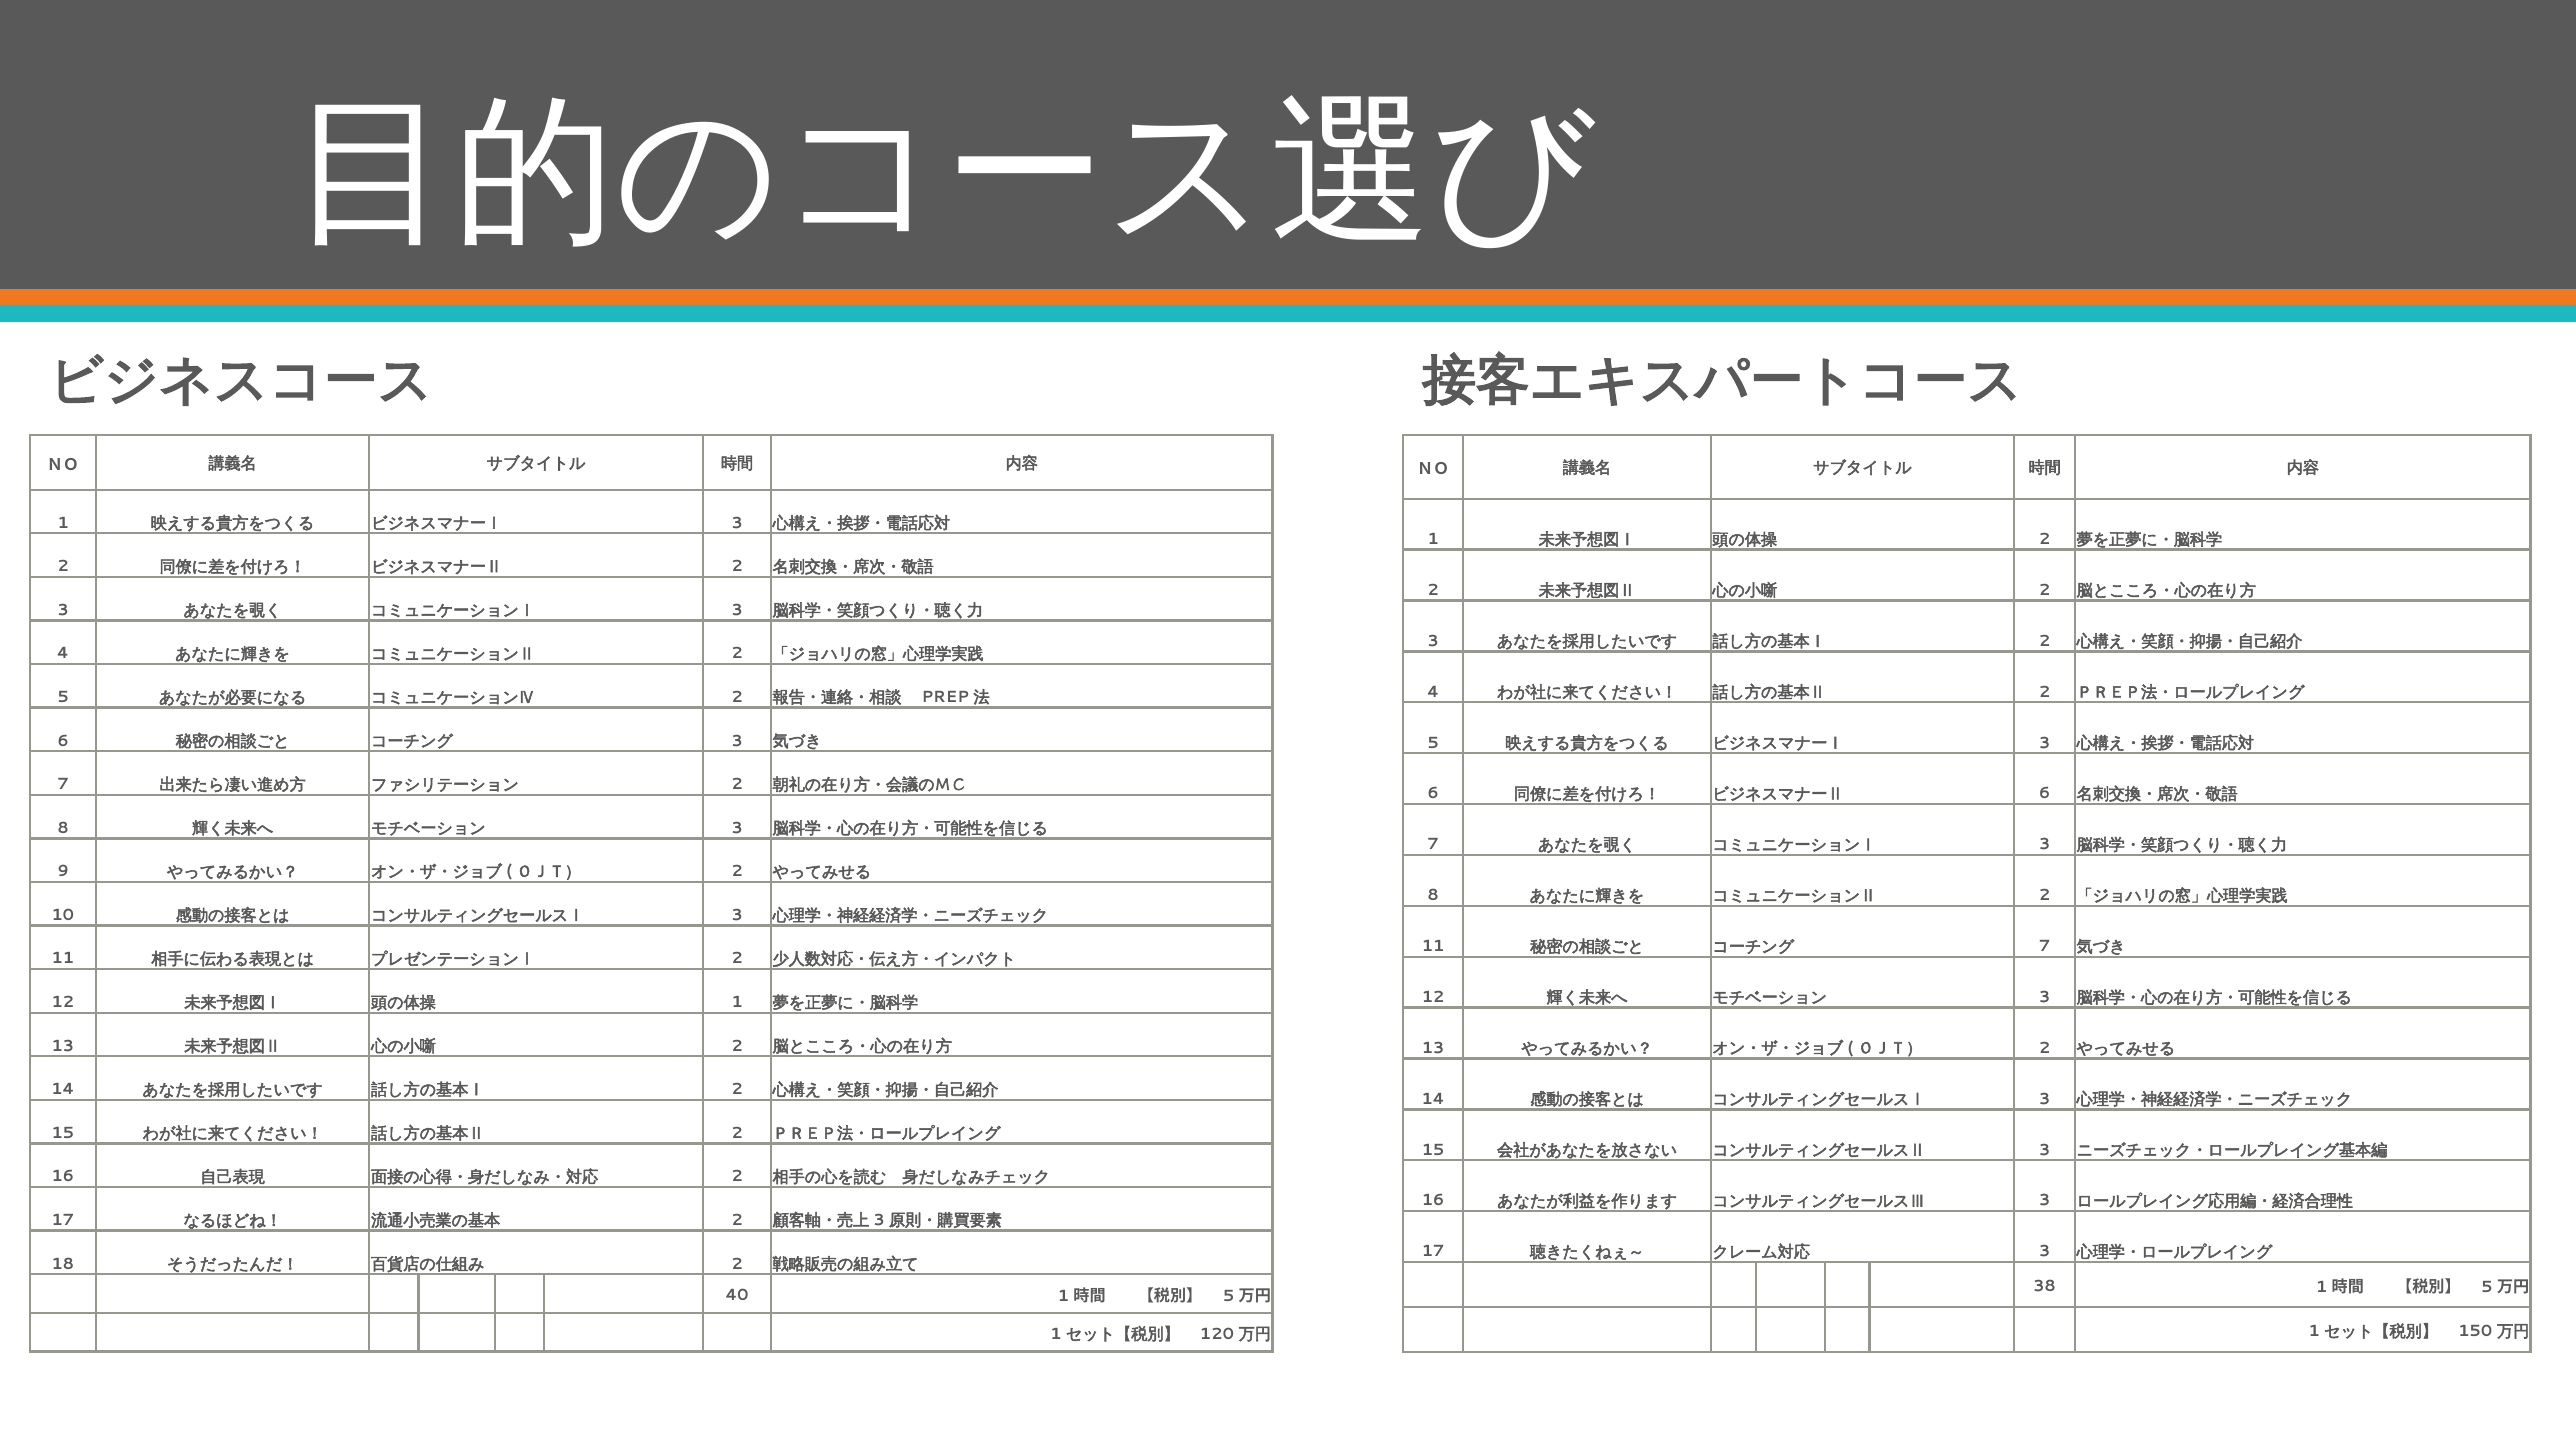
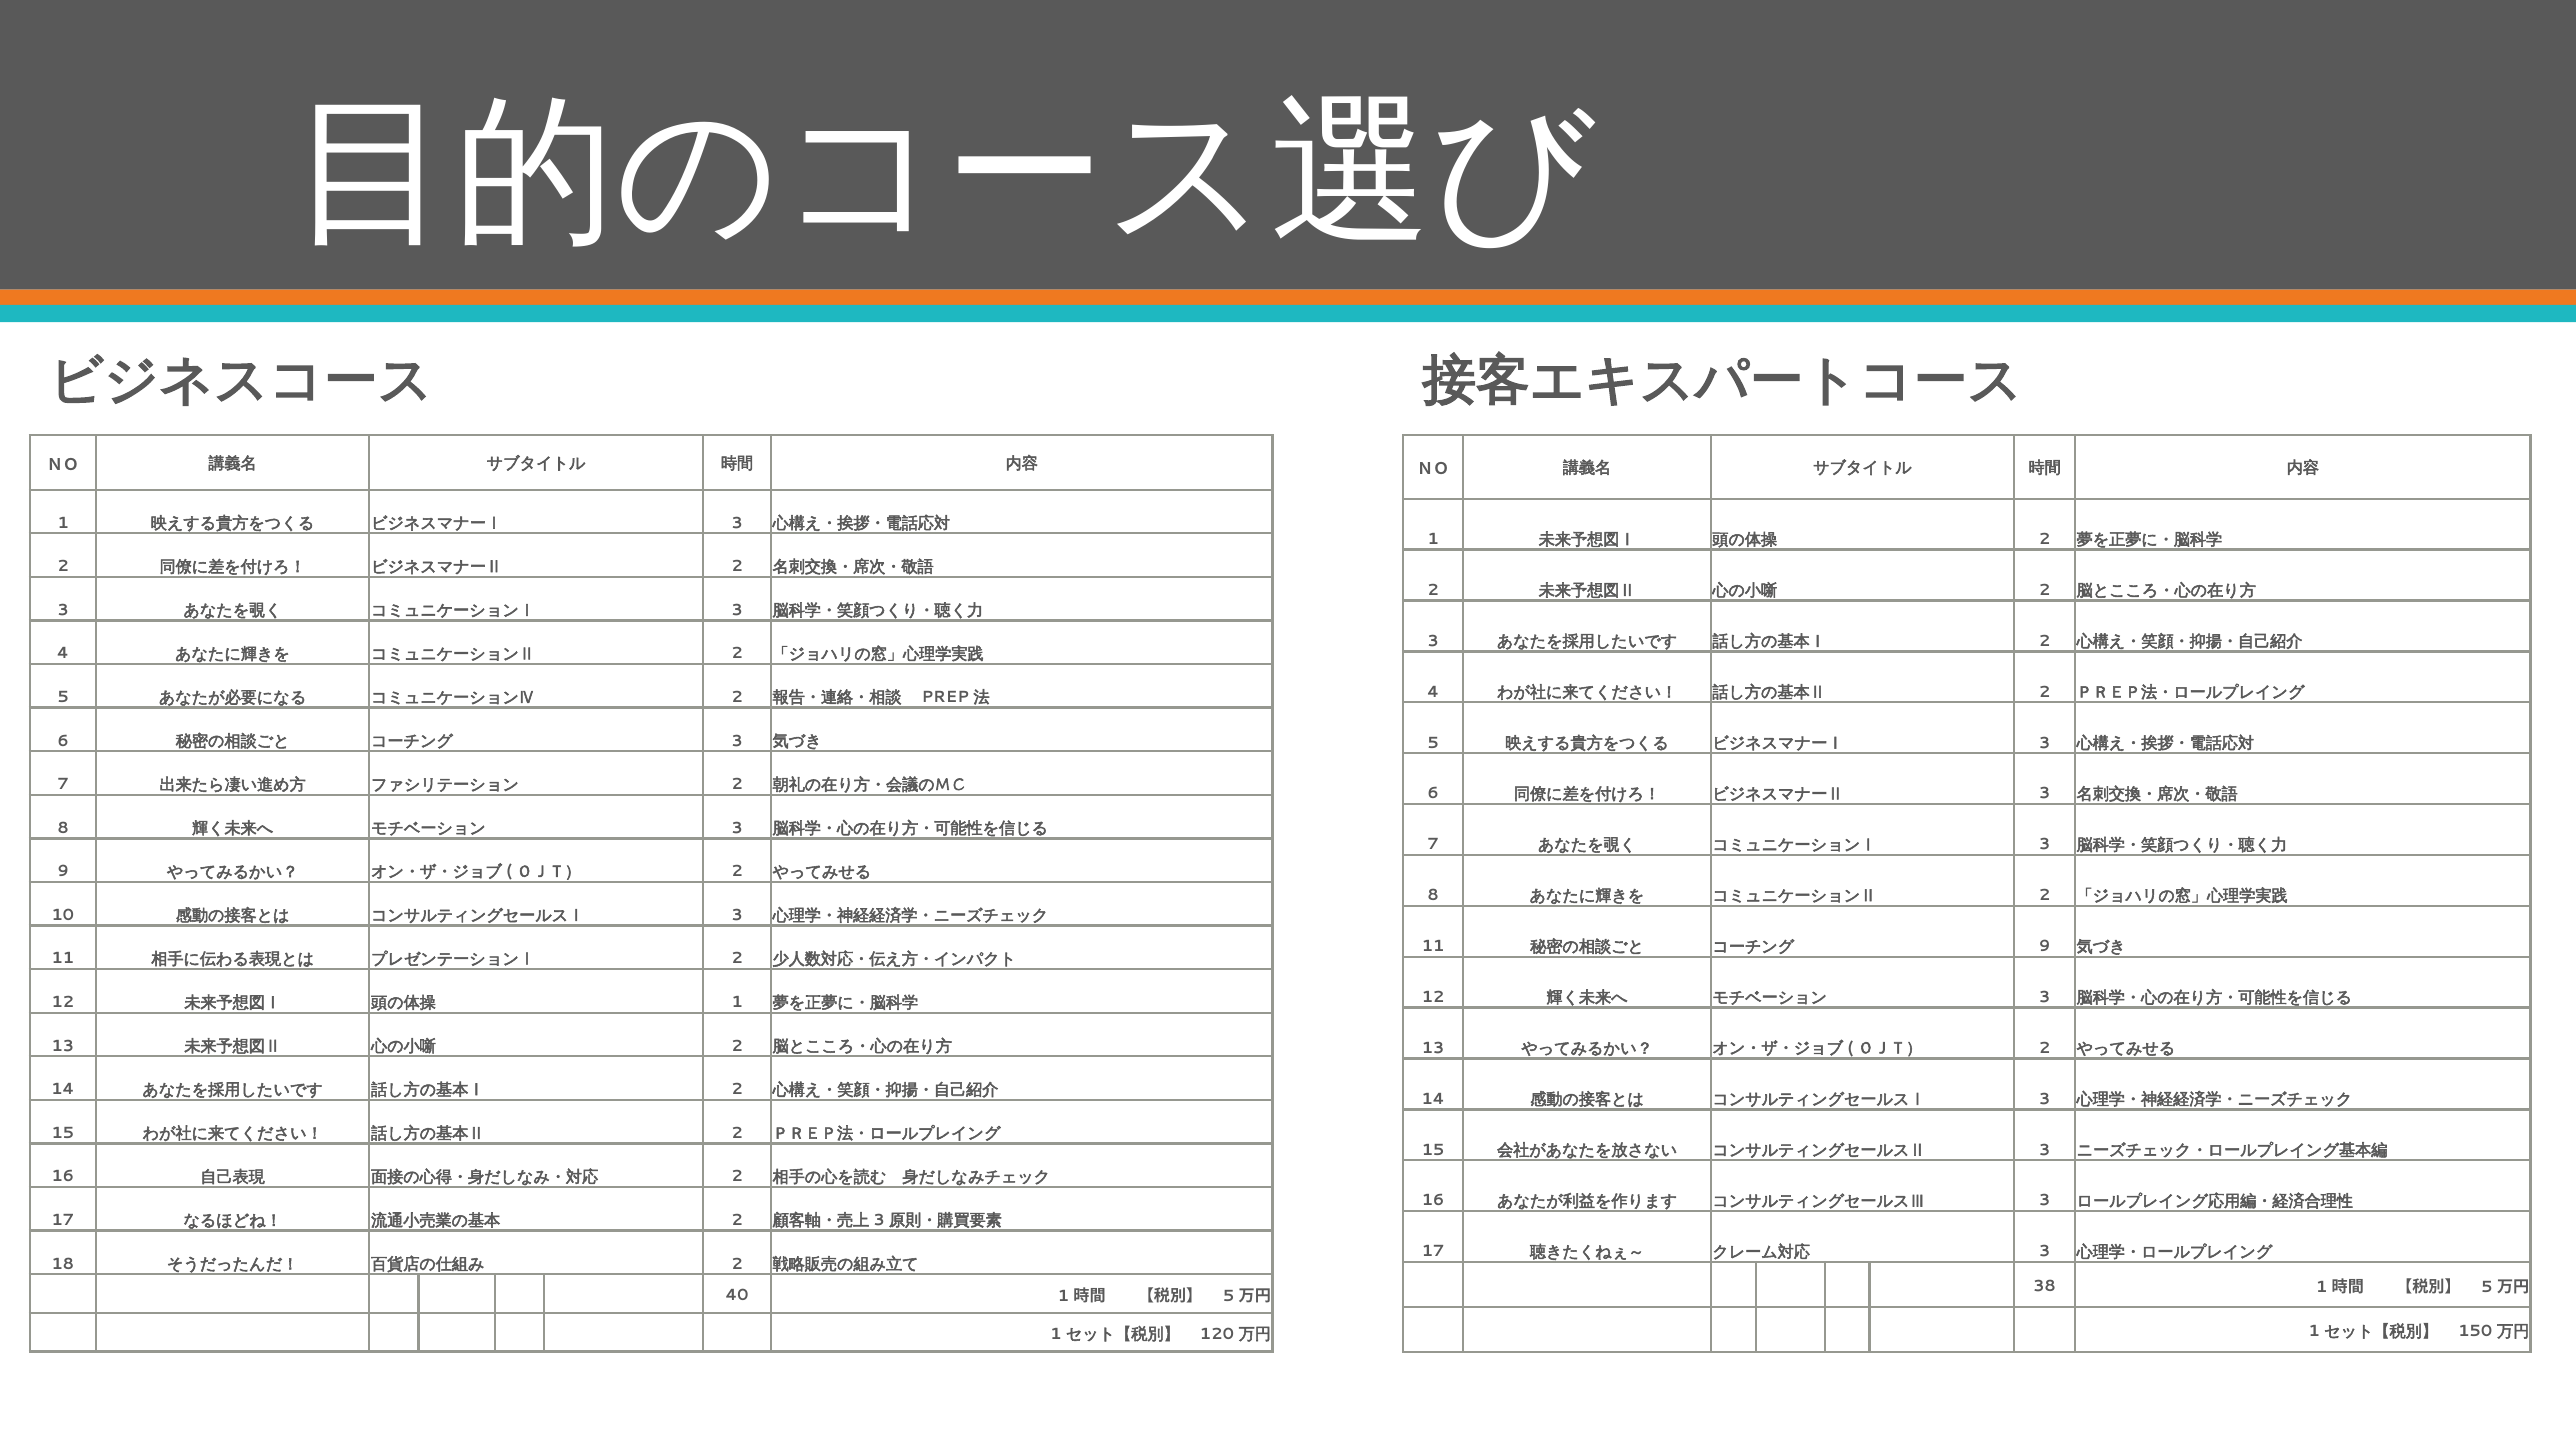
6 at (2045, 794): 6 -> 3
7 at (2045, 946): 7 -> 9
